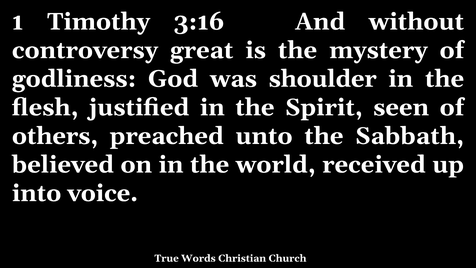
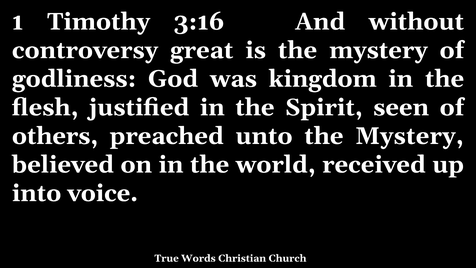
shoulder: shoulder -> kingdom
unto the Sabbath: Sabbath -> Mystery
